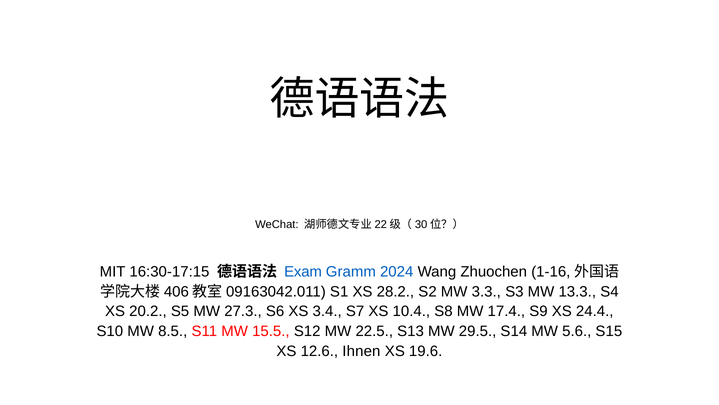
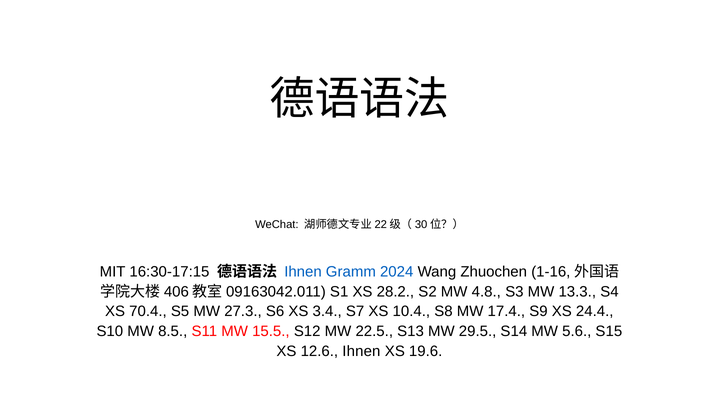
Exam at (303, 272): Exam -> Ihnen
3.3: 3.3 -> 4.8
20.2: 20.2 -> 70.4
